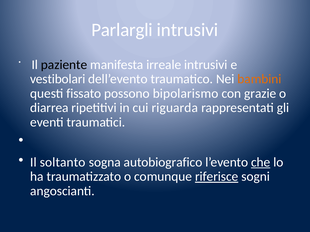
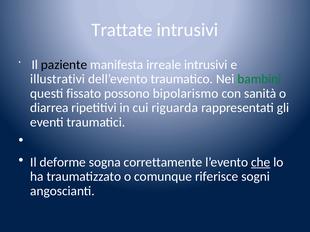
Parlargli: Parlargli -> Trattate
vestibolari: vestibolari -> illustrativi
bambini colour: orange -> green
grazie: grazie -> sanità
soltanto: soltanto -> deforme
autobiografico: autobiografico -> correttamente
riferisce underline: present -> none
